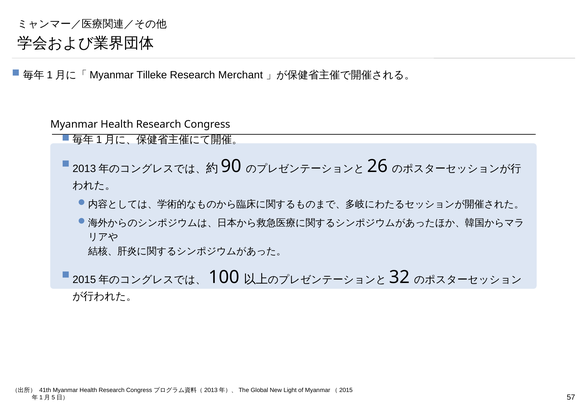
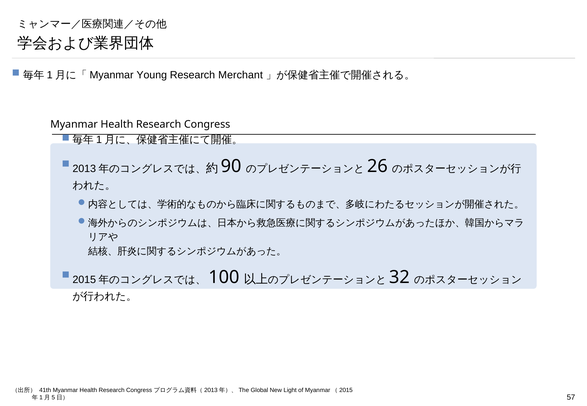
Tilleke: Tilleke -> Young
